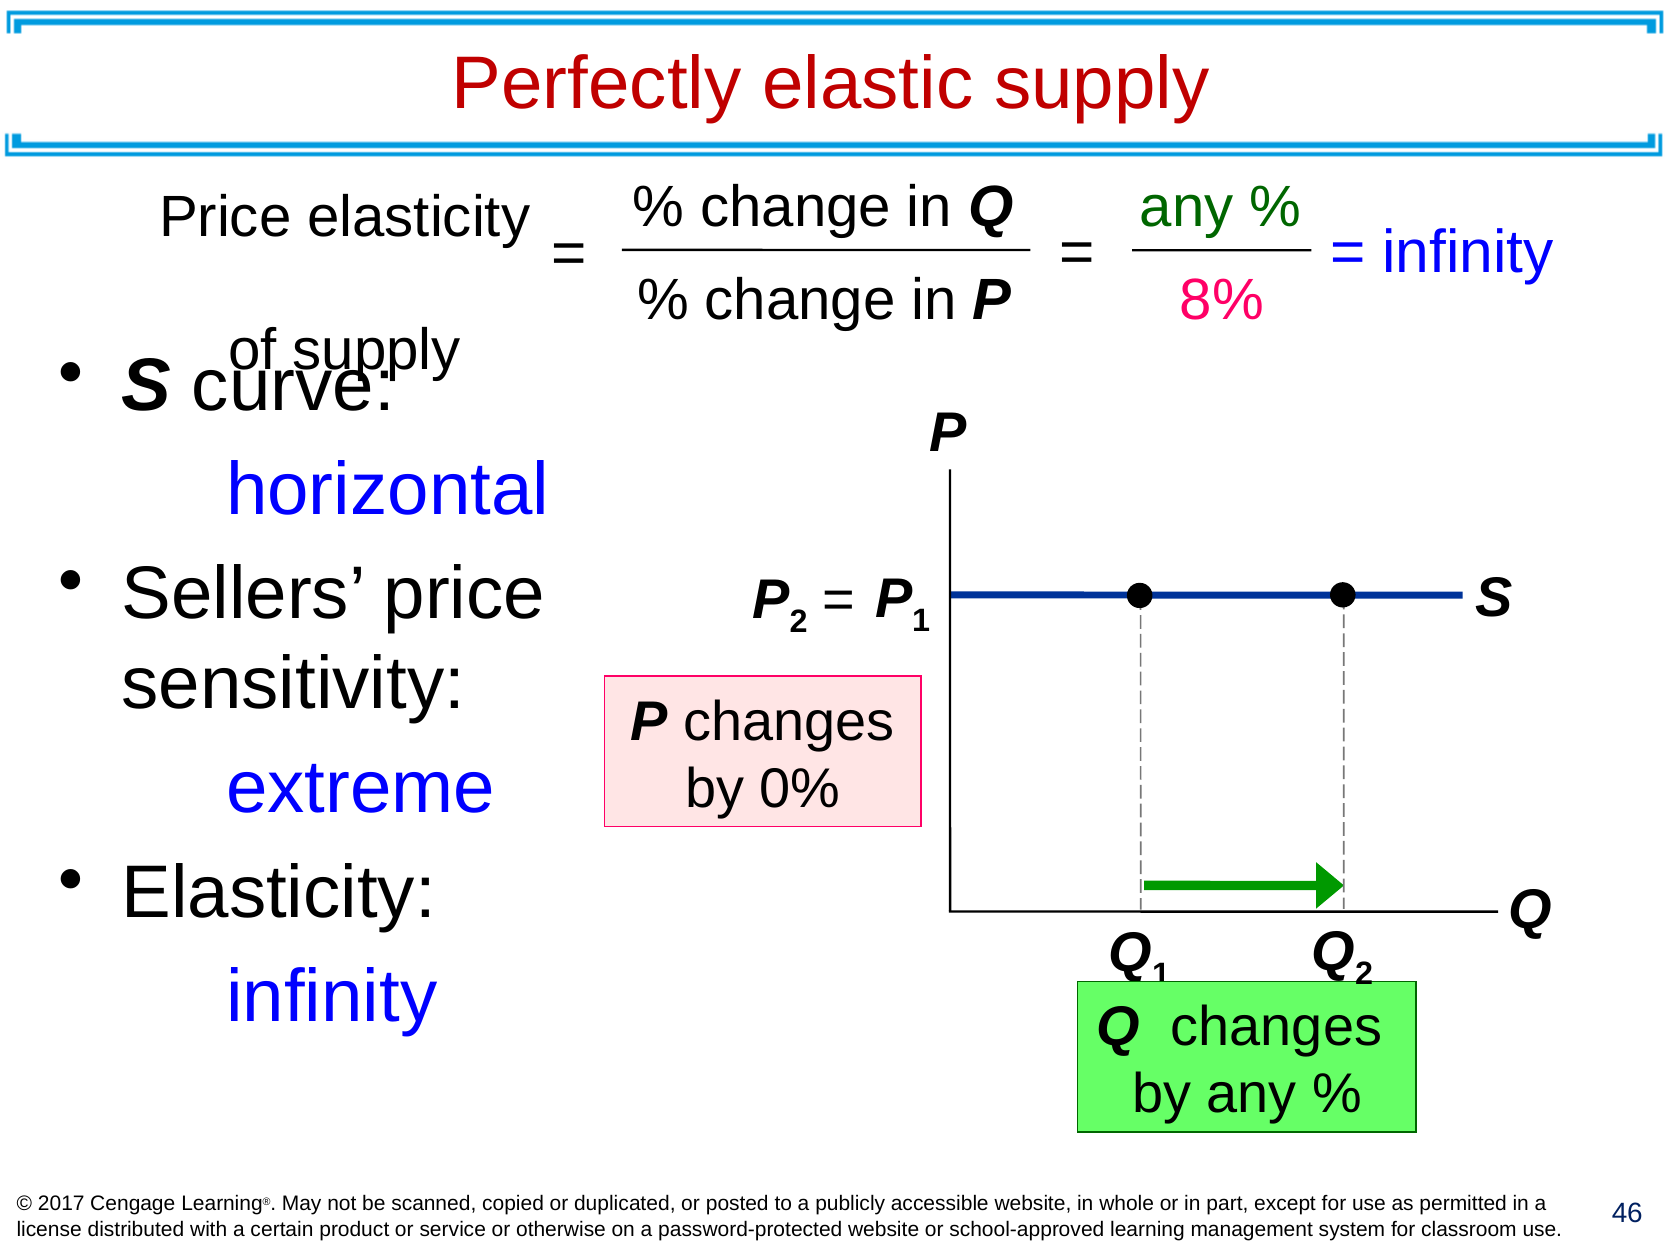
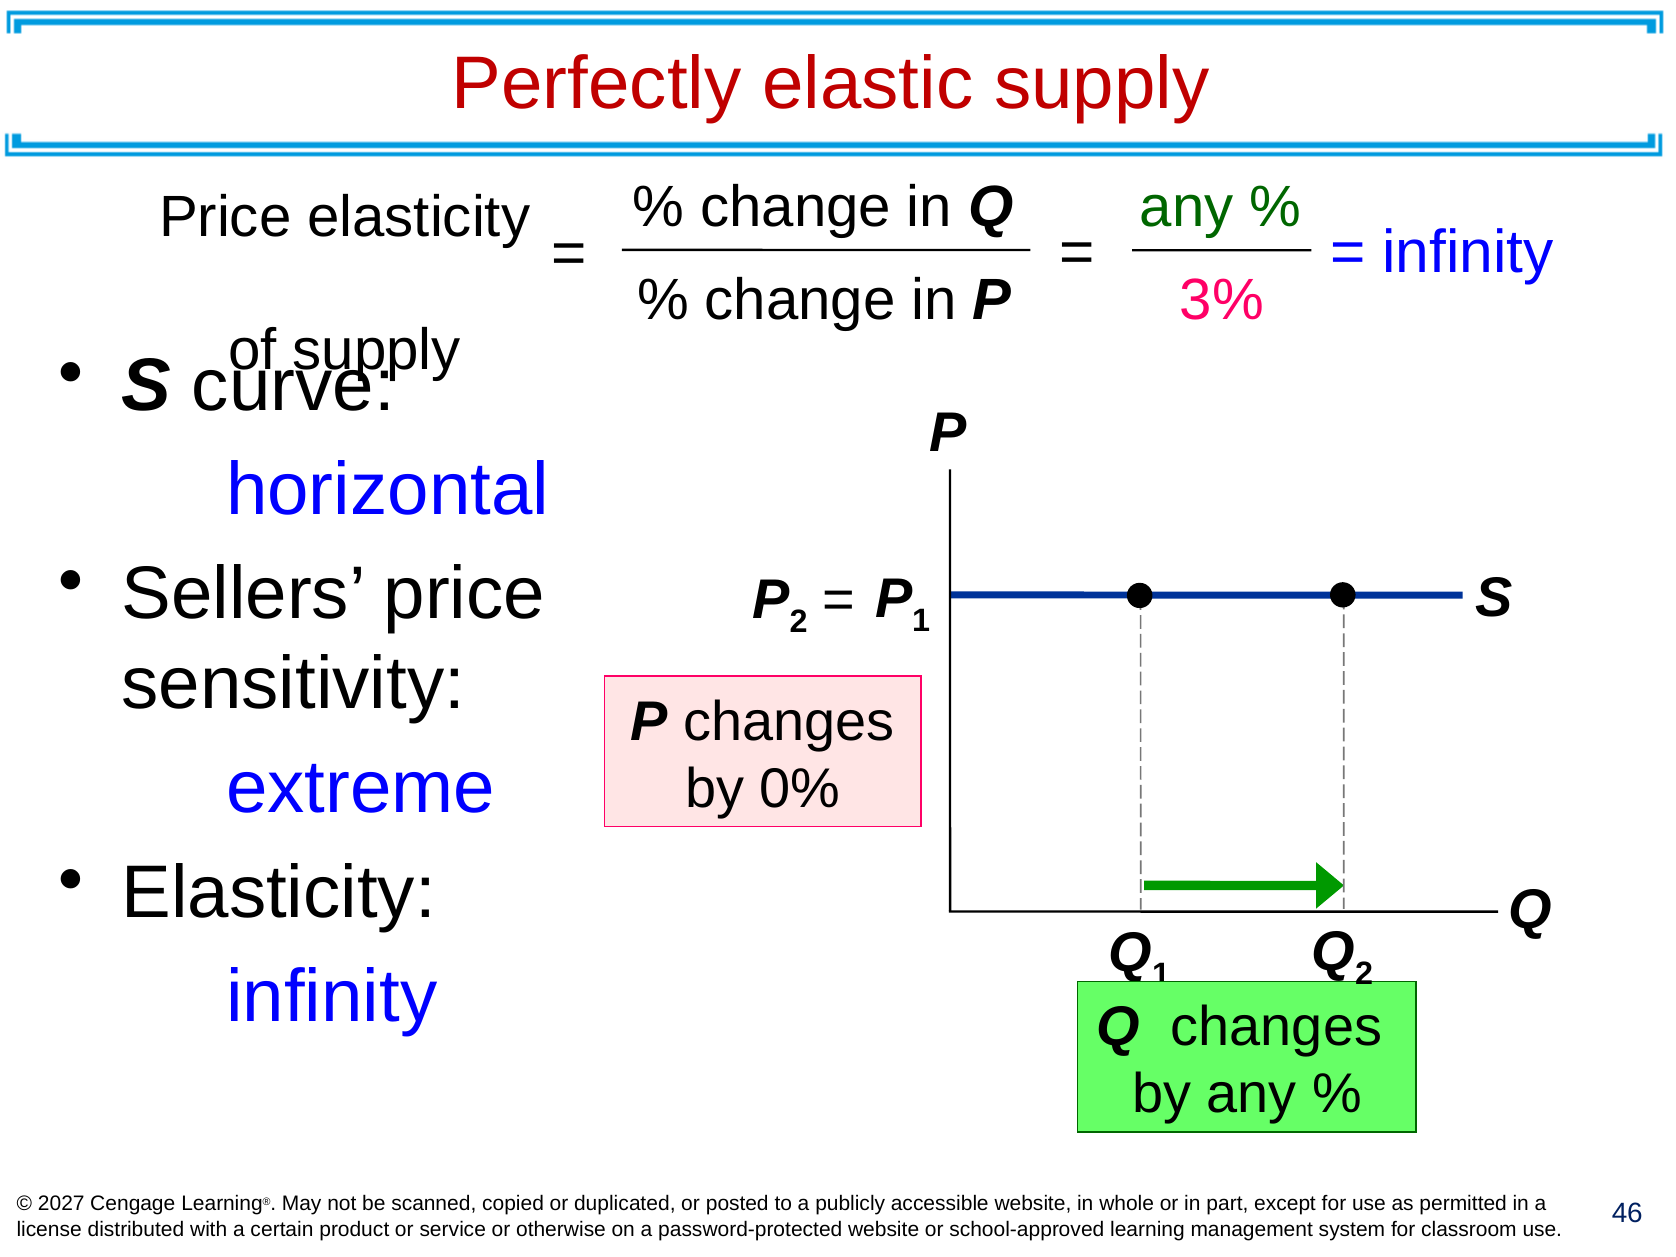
8%: 8% -> 3%
2017: 2017 -> 2027
